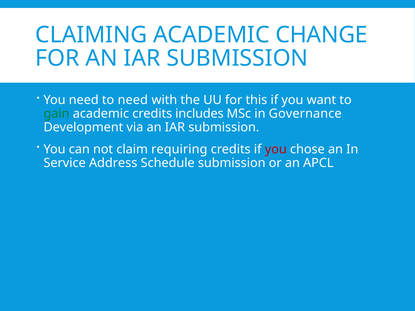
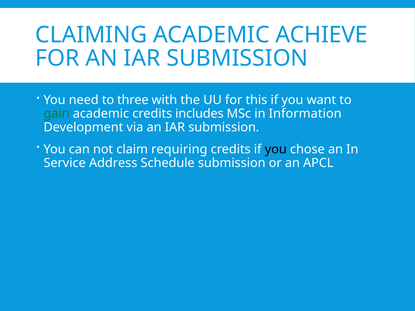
CHANGE: CHANGE -> ACHIEVE
to need: need -> three
Governance: Governance -> Information
you at (276, 149) colour: red -> black
